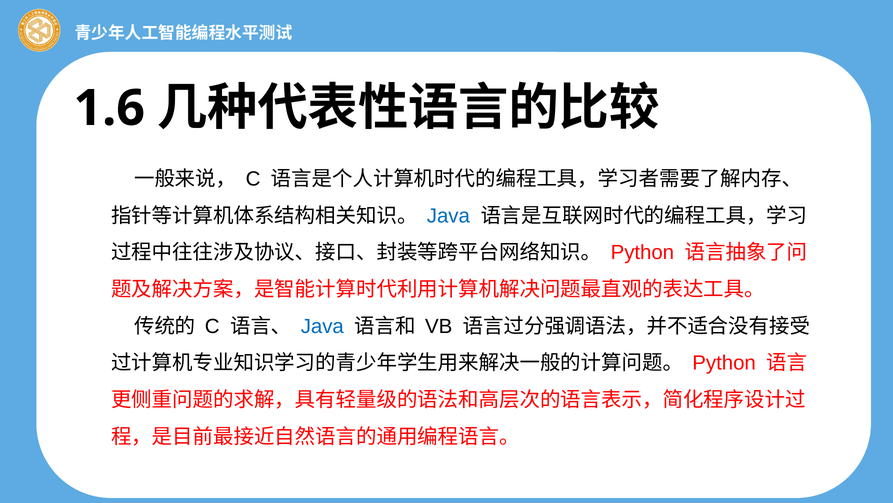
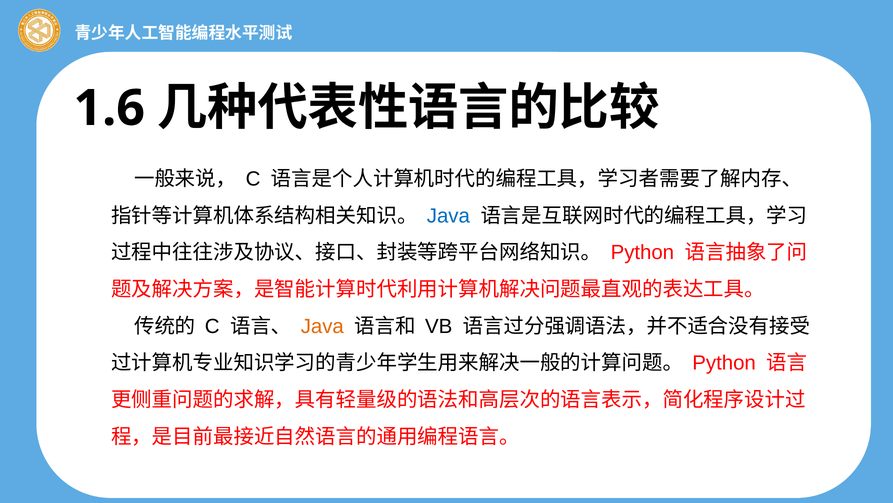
Java at (322, 326) colour: blue -> orange
